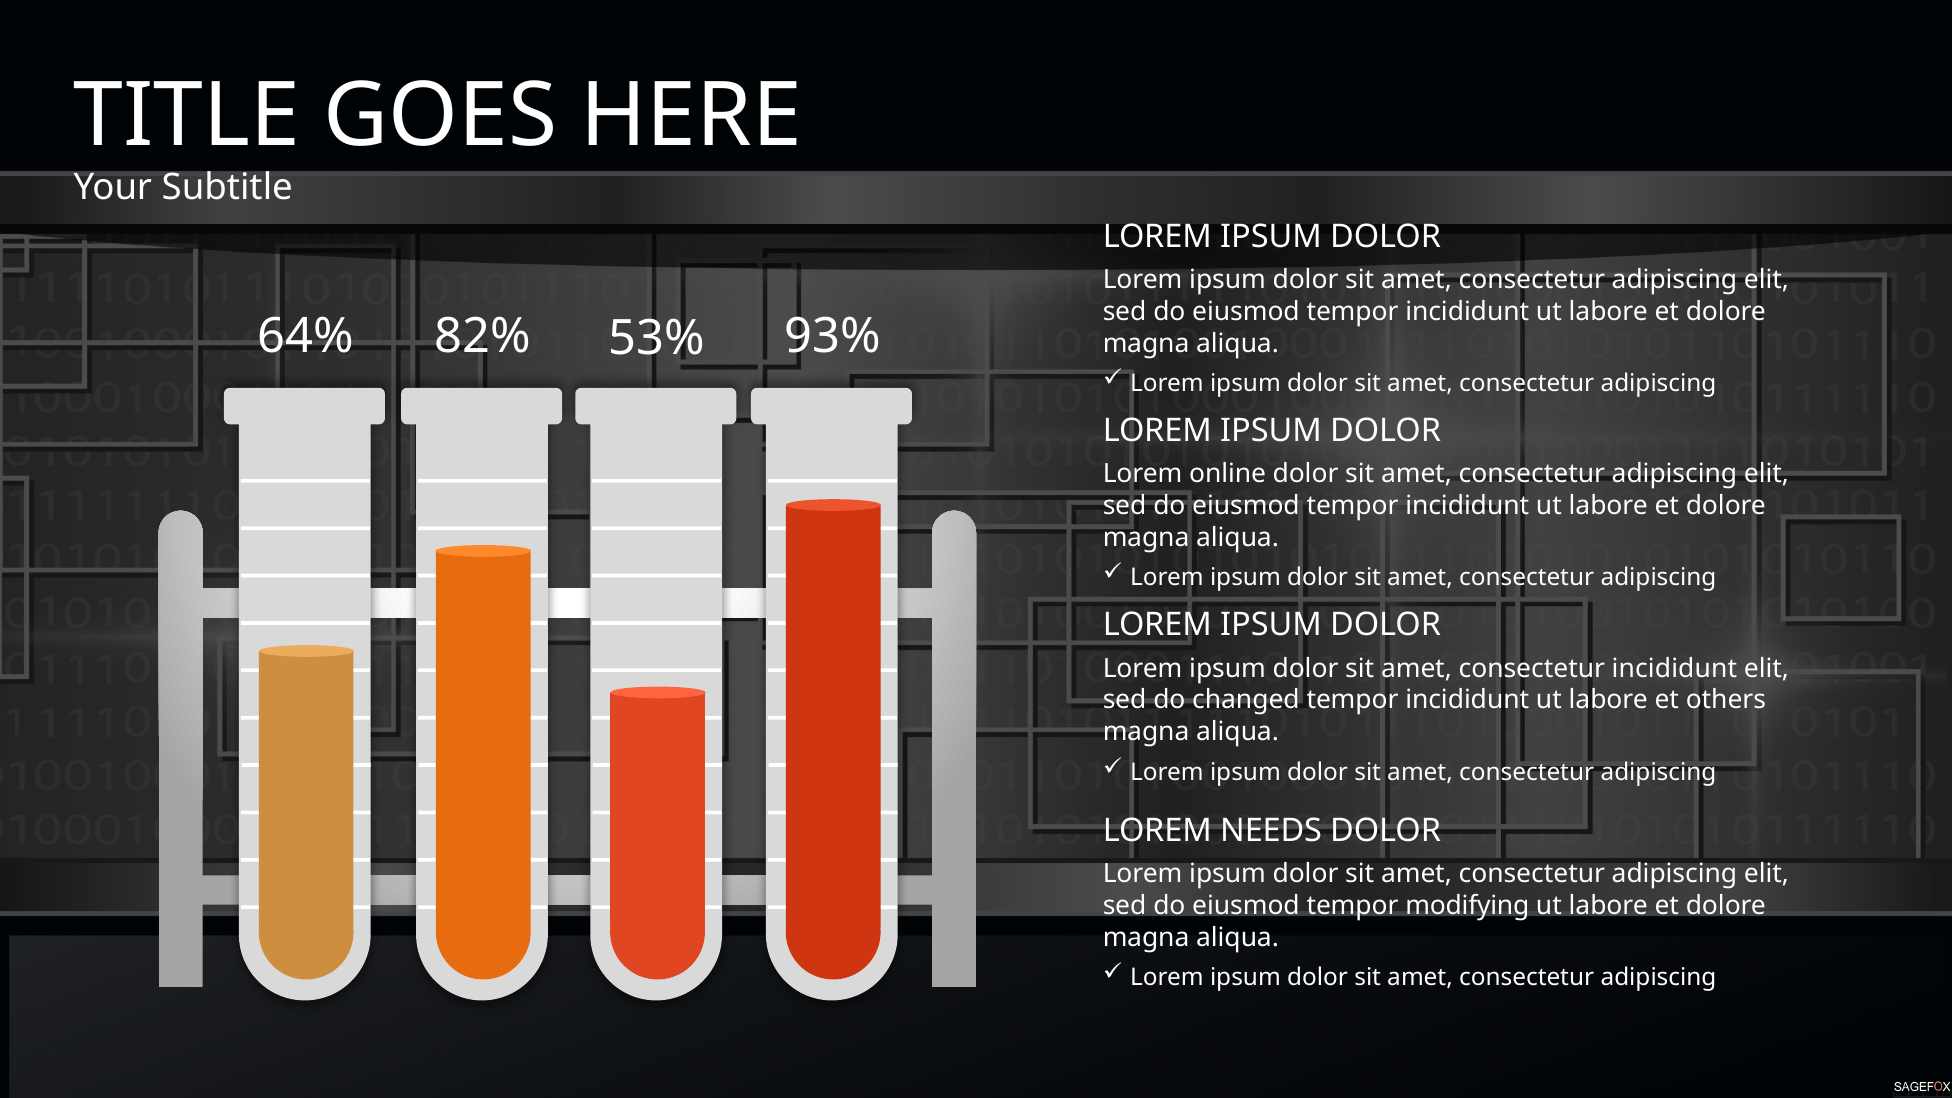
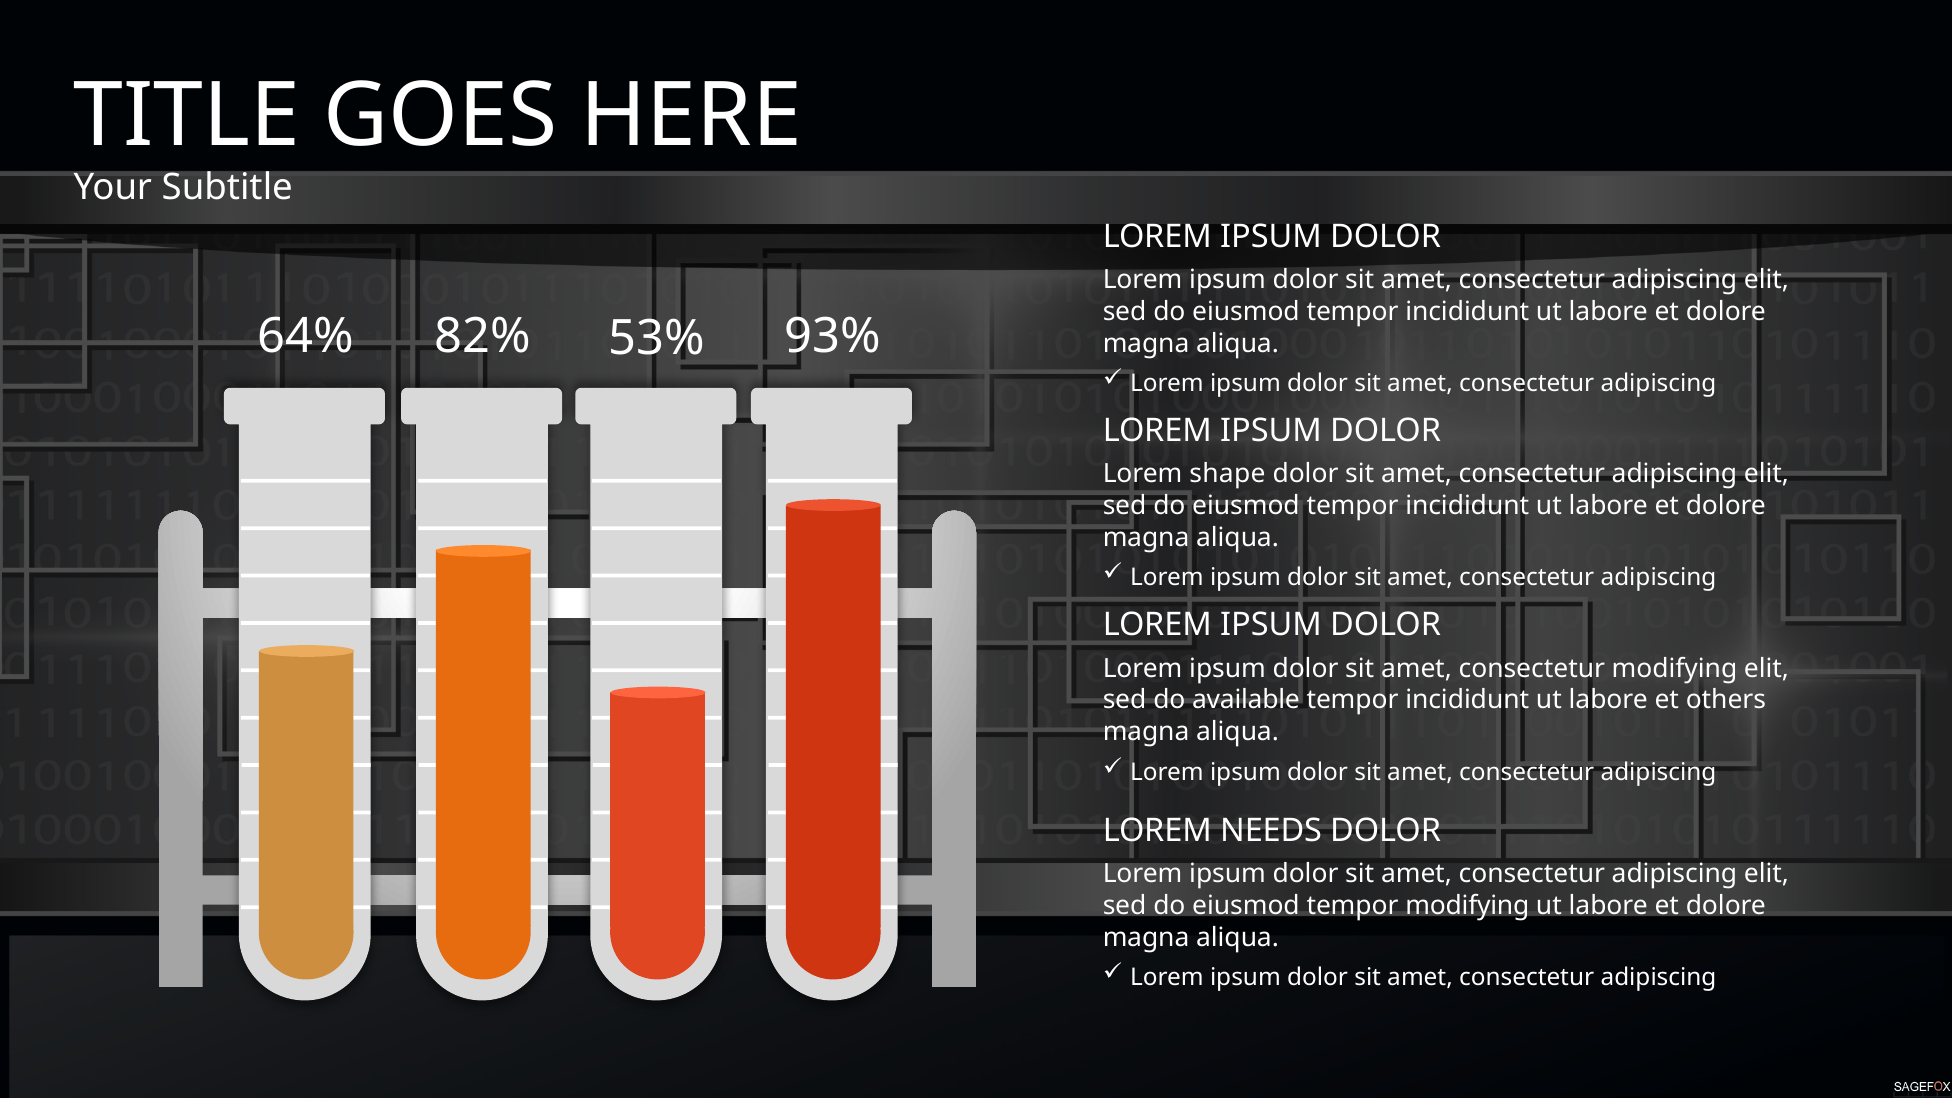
online: online -> shape
consectetur incididunt: incididunt -> modifying
changed: changed -> available
